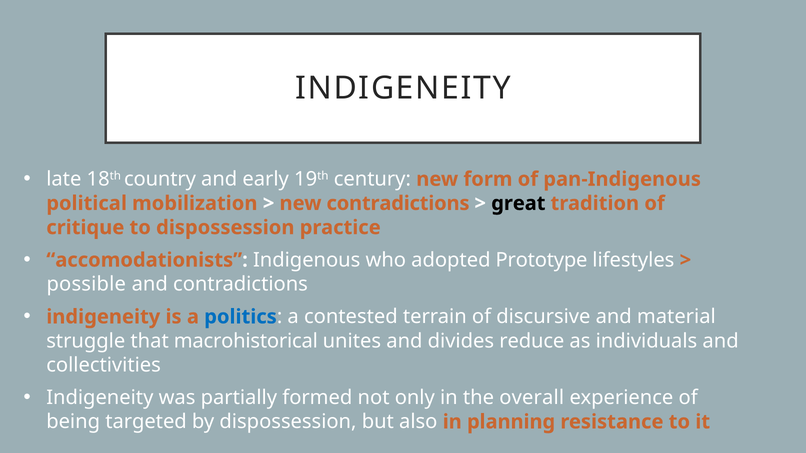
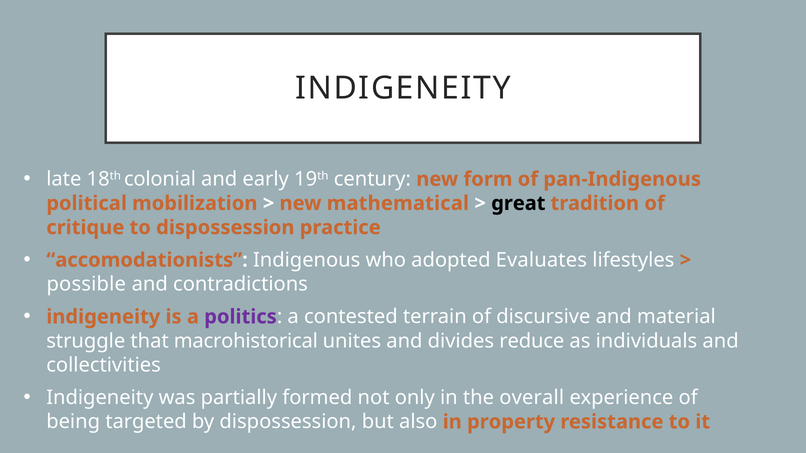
country: country -> colonial
new contradictions: contradictions -> mathematical
Prototype: Prototype -> Evaluates
politics colour: blue -> purple
planning: planning -> property
